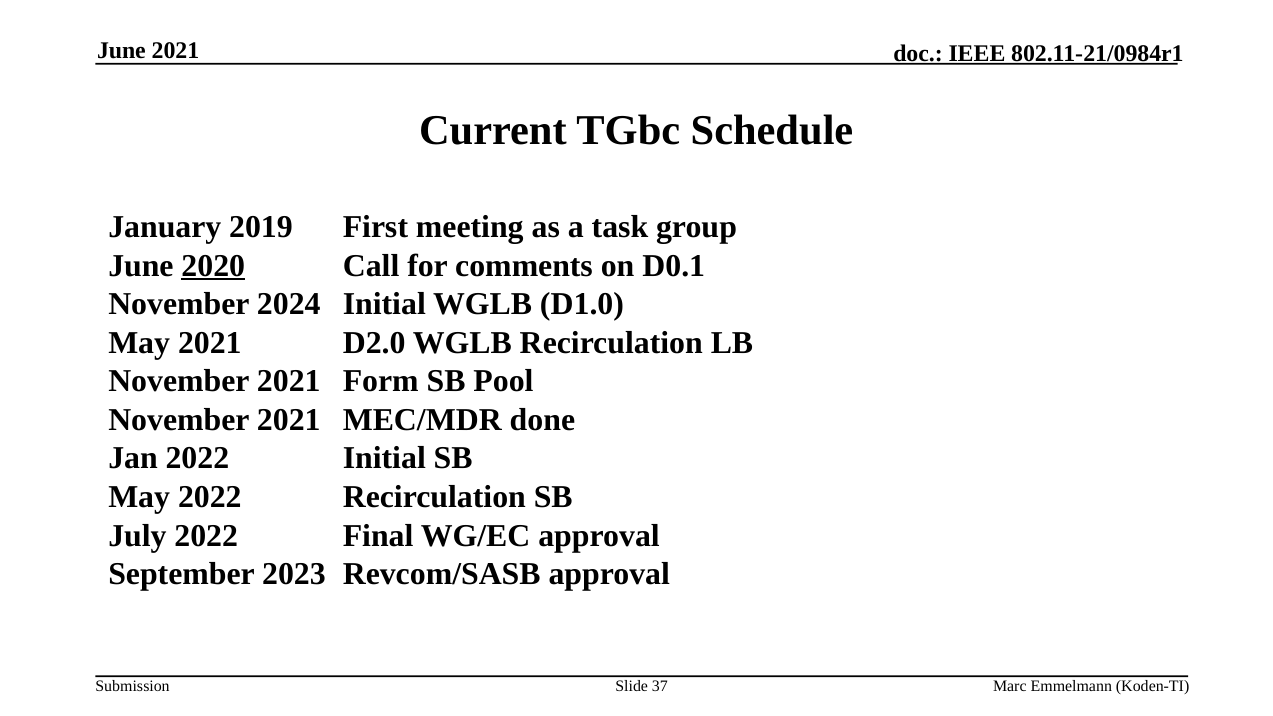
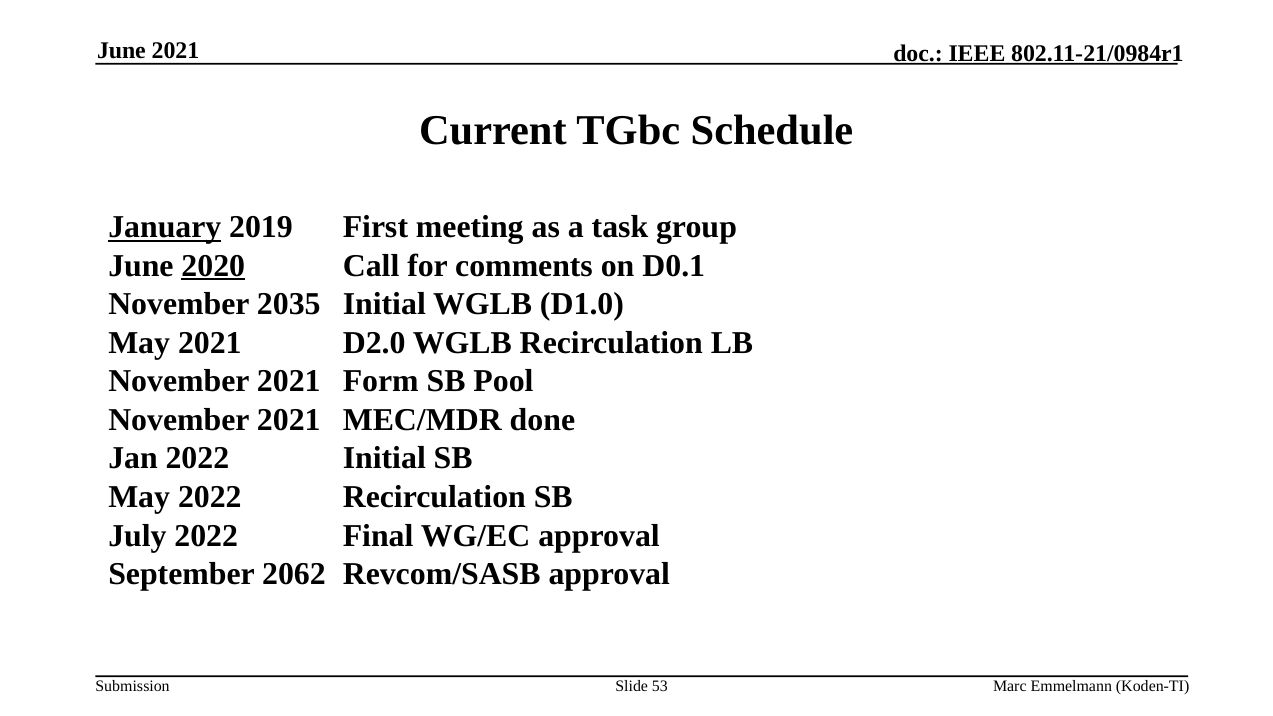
January underline: none -> present
2024: 2024 -> 2035
2023: 2023 -> 2062
37: 37 -> 53
